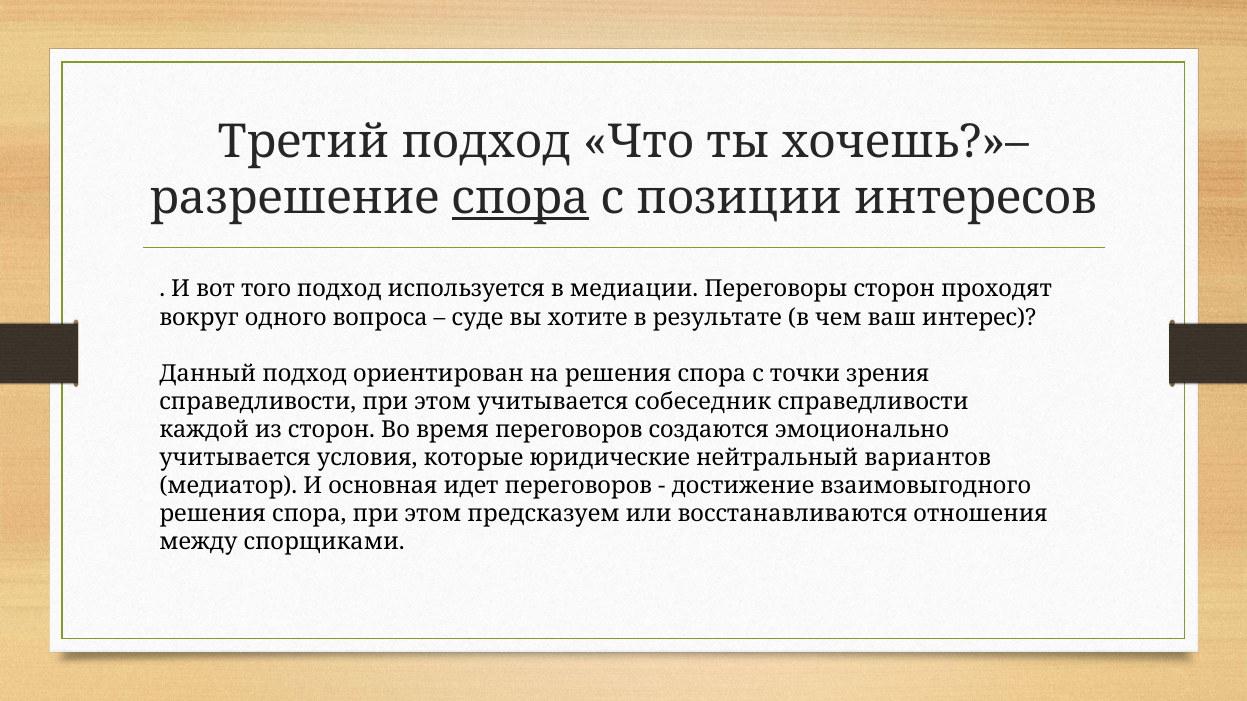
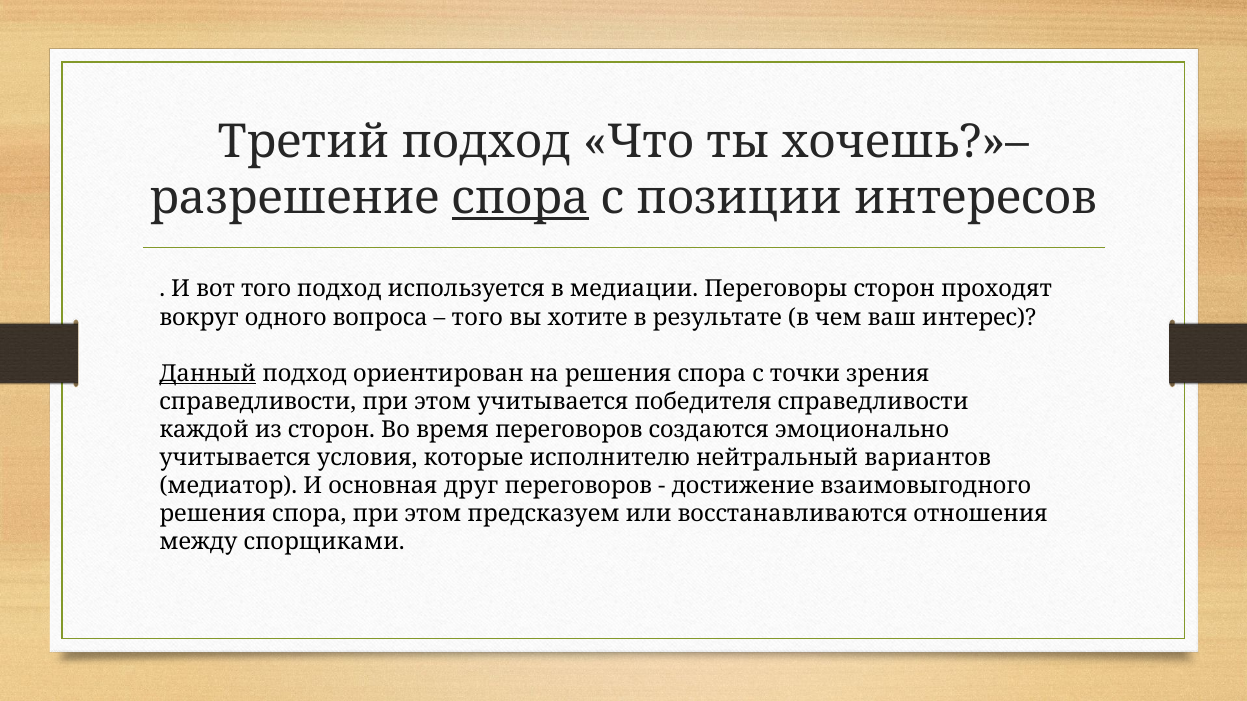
суде at (477, 318): суде -> того
Данный underline: none -> present
собеседник: собеседник -> победителя
юридические: юридические -> исполнителю
идет: идет -> друг
